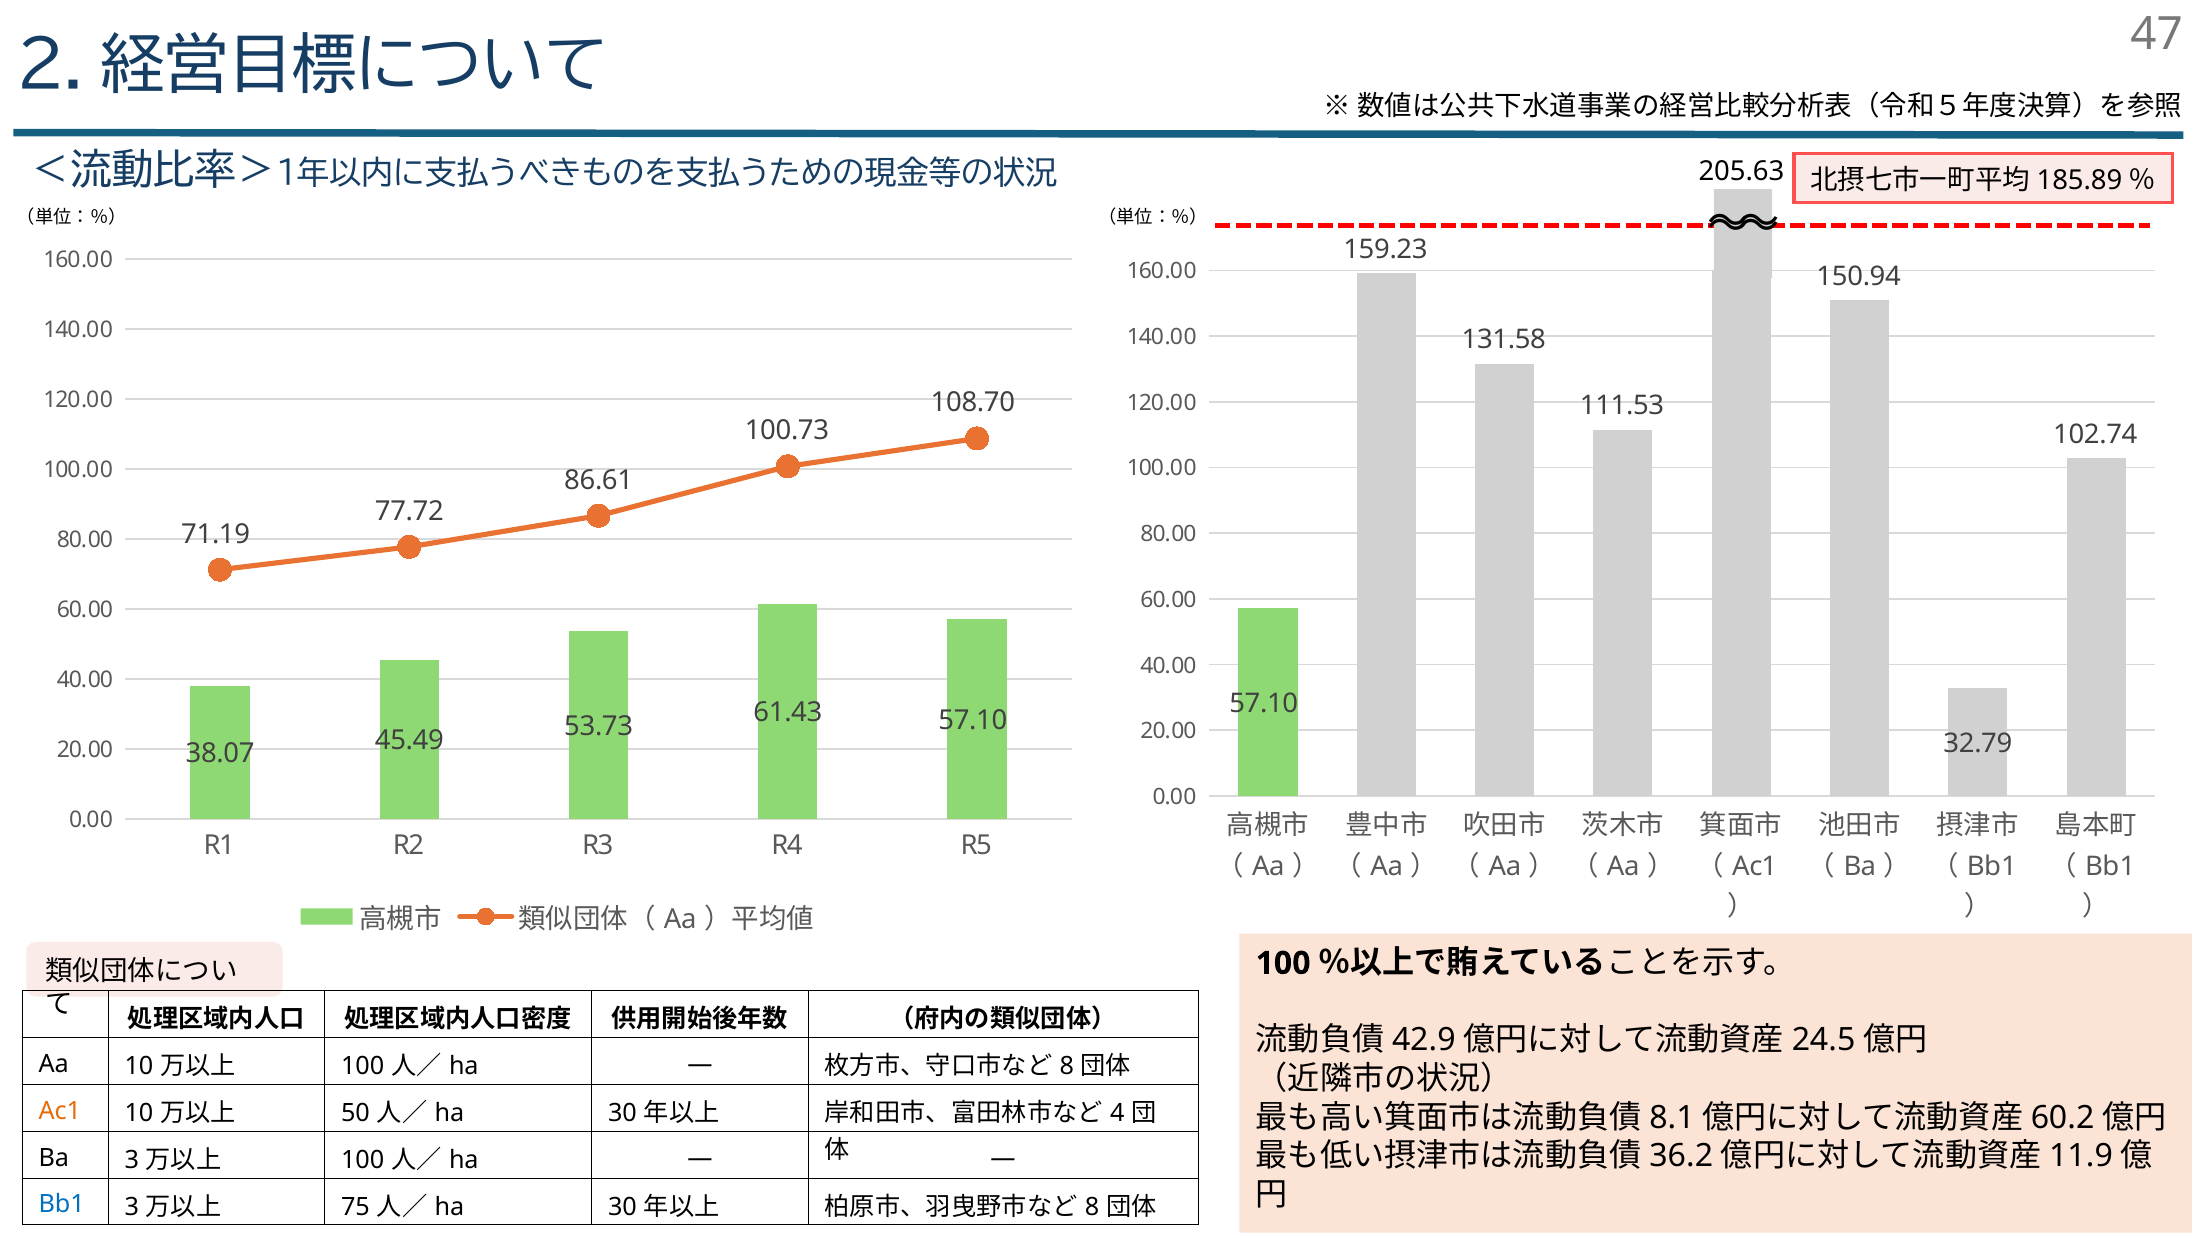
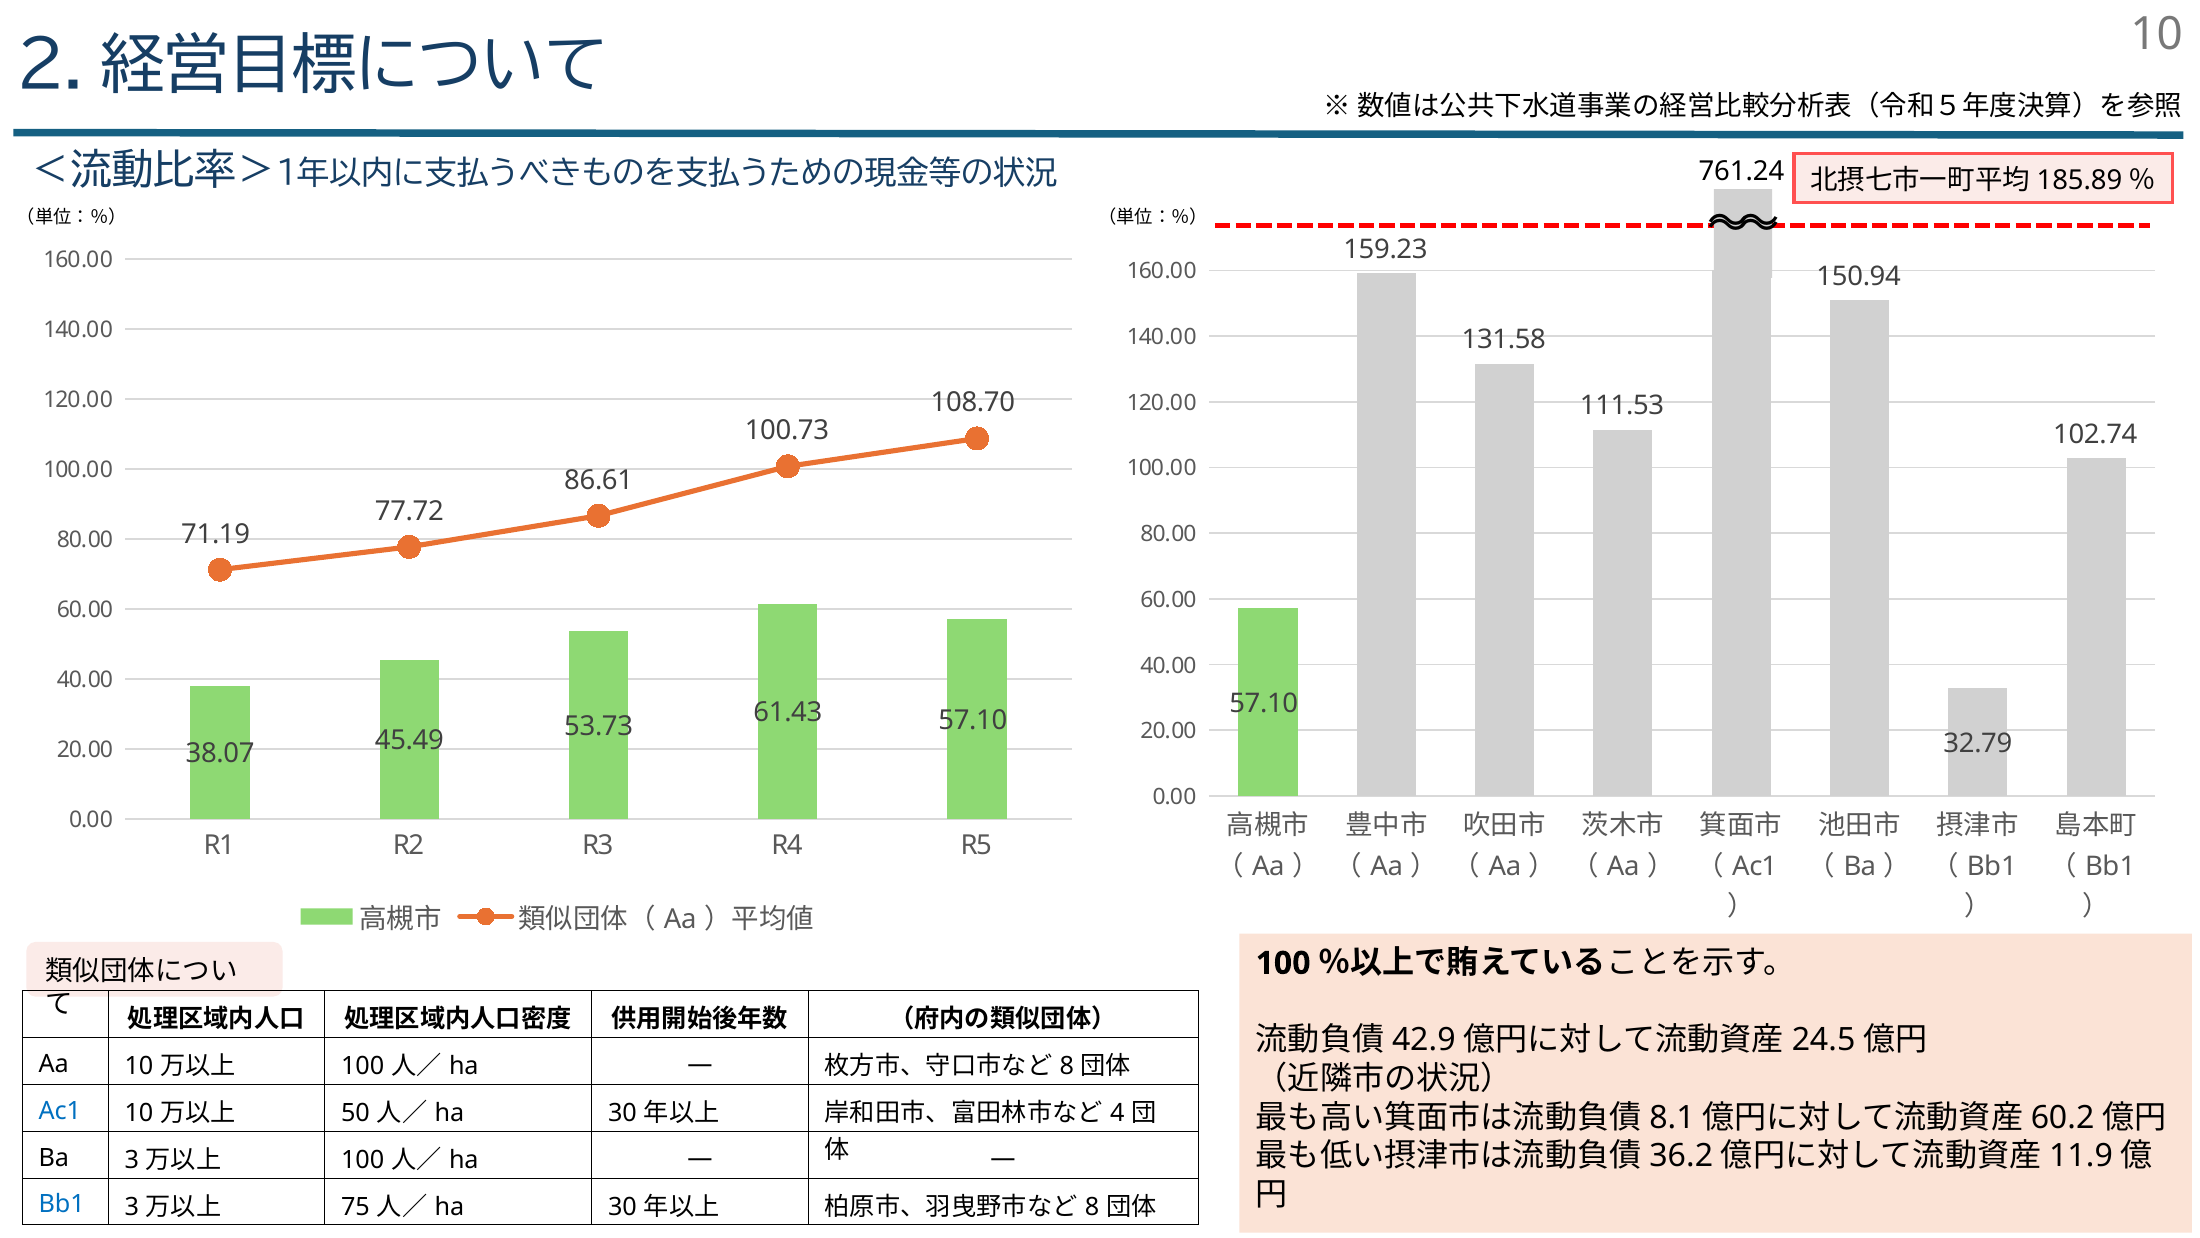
47 at (2157, 35): 47 -> 10
205.63: 205.63 -> 761.24
Ac1 at (60, 1110) colour: orange -> blue
